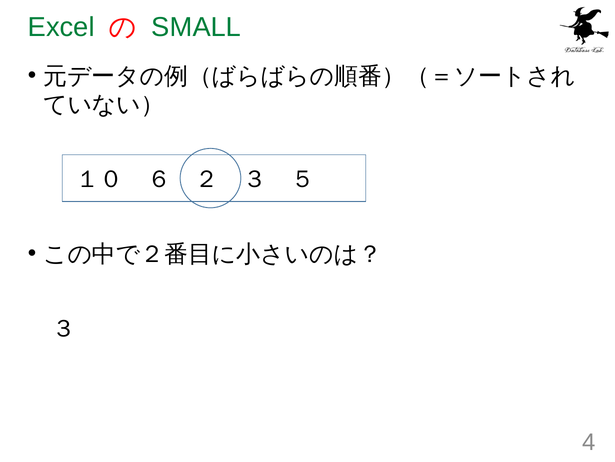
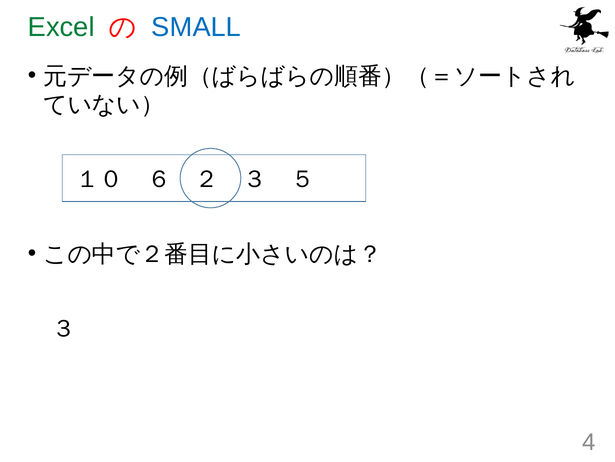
SMALL colour: green -> blue
